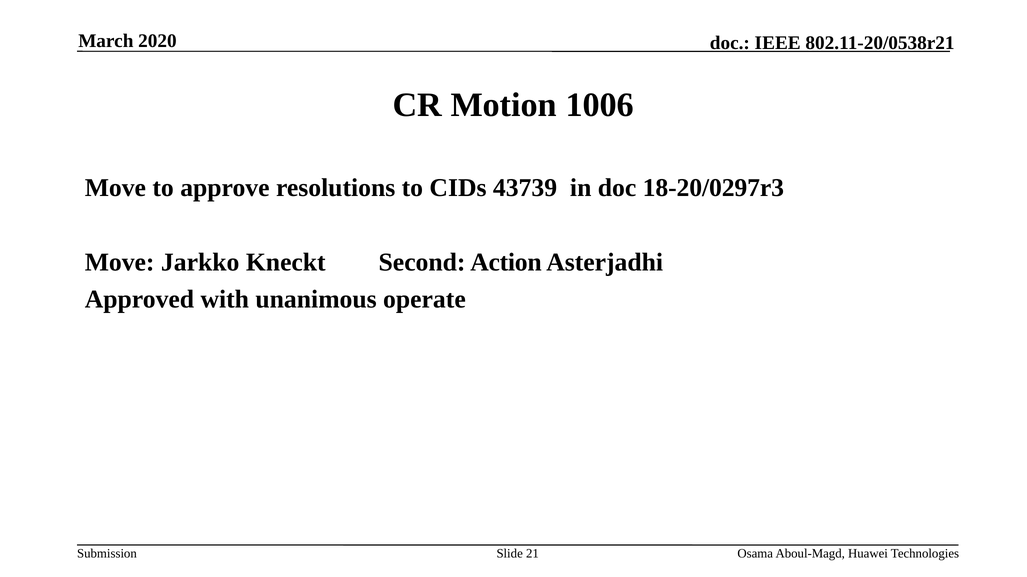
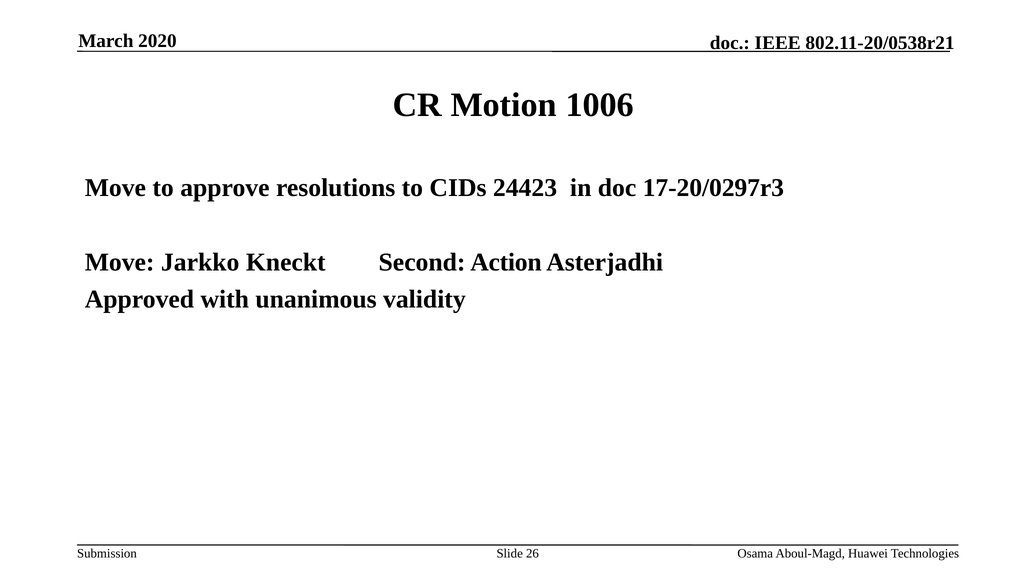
43739: 43739 -> 24423
18-20/0297r3: 18-20/0297r3 -> 17-20/0297r3
operate: operate -> validity
21: 21 -> 26
